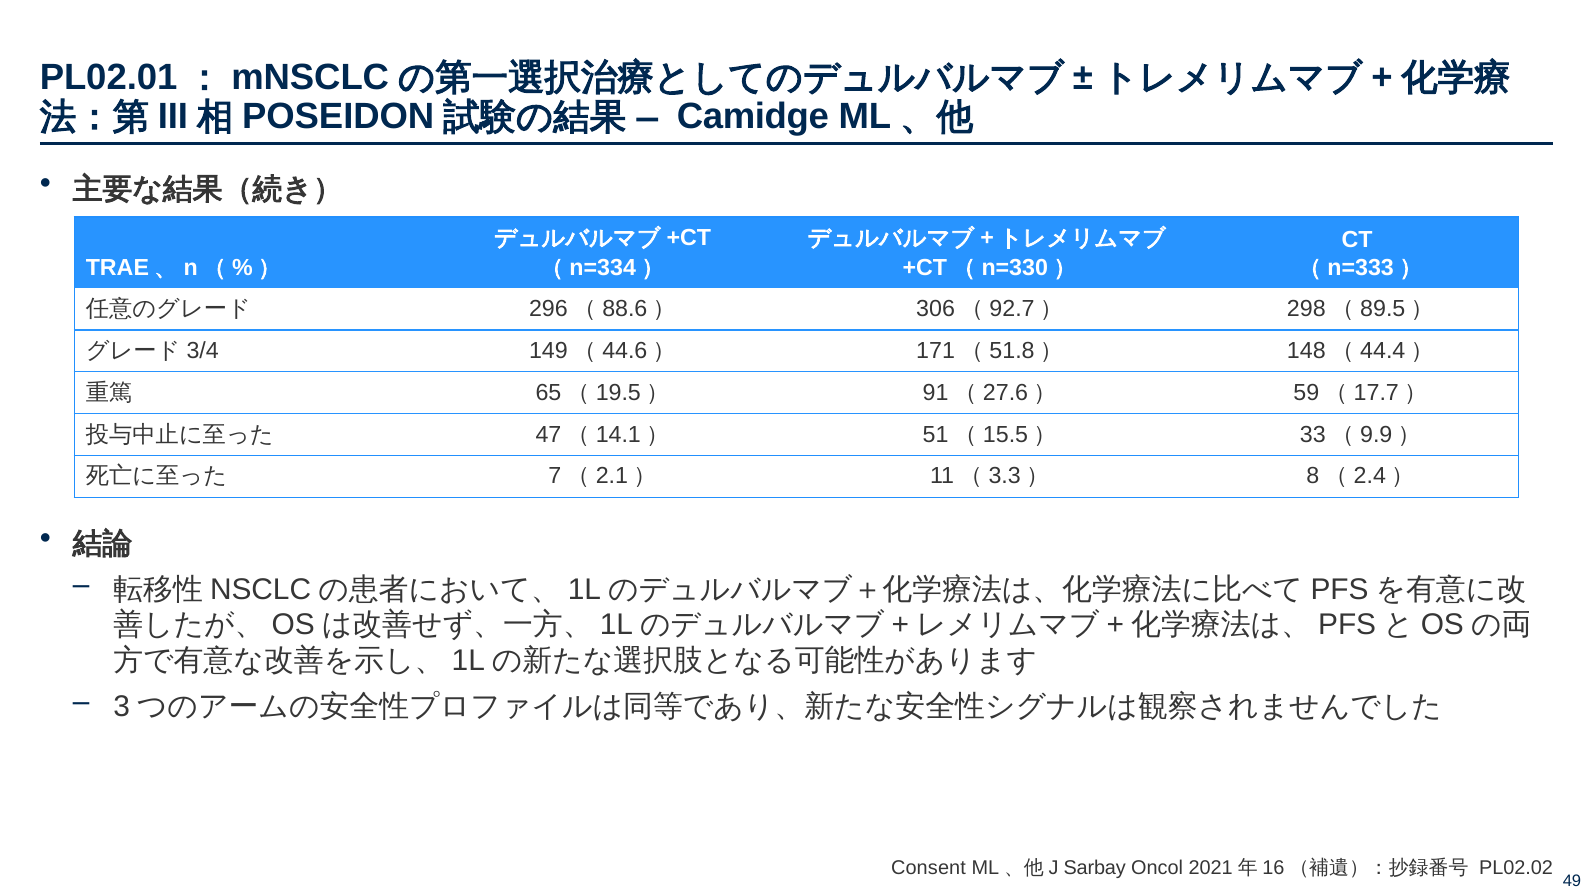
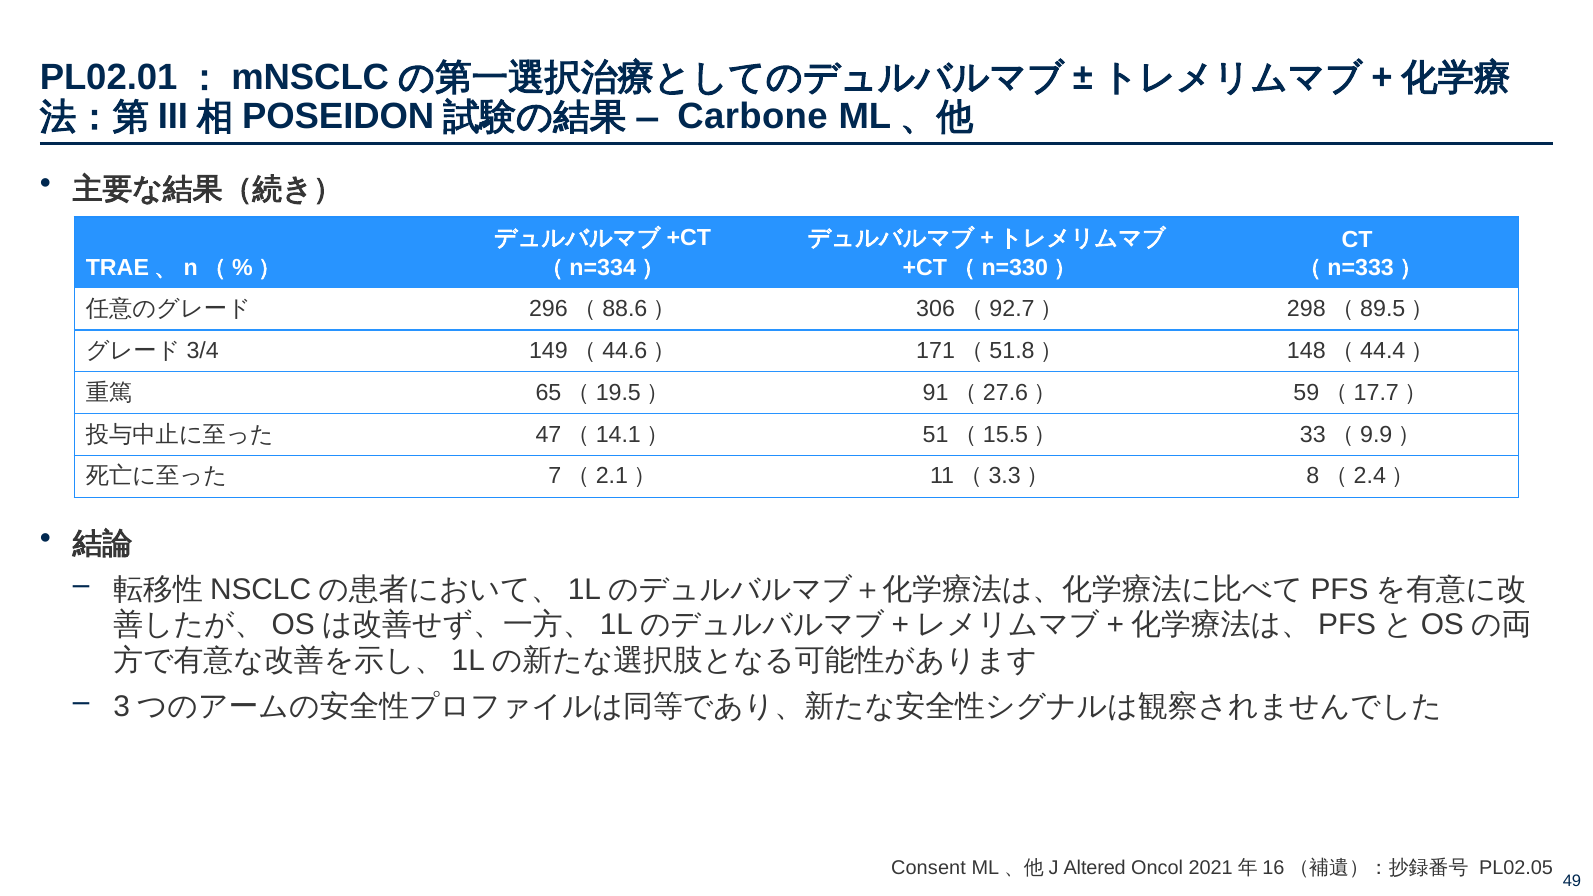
Camidge: Camidge -> Carbone
Sarbay: Sarbay -> Altered
PL02.02: PL02.02 -> PL02.05
